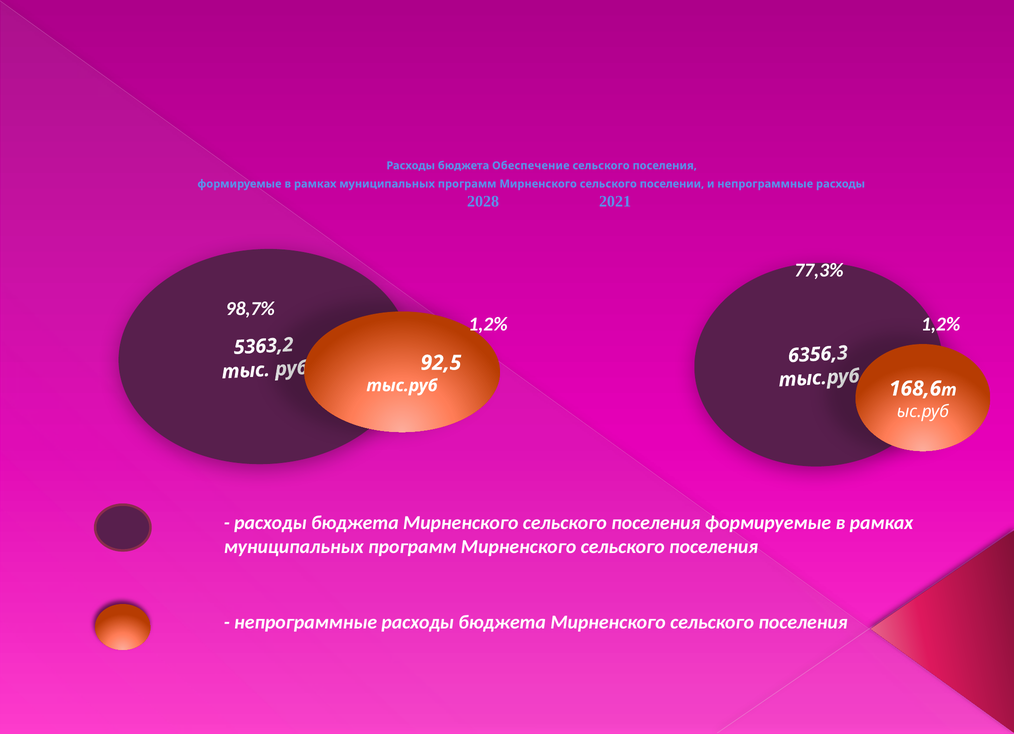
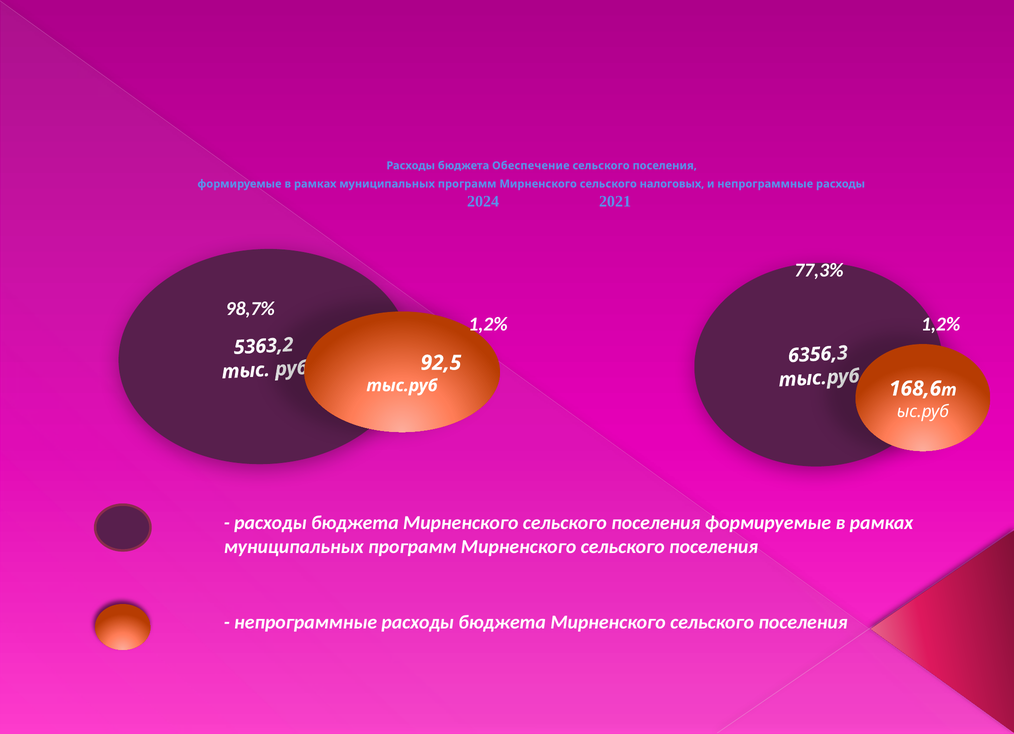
поселении: поселении -> налоговых
2028: 2028 -> 2024
